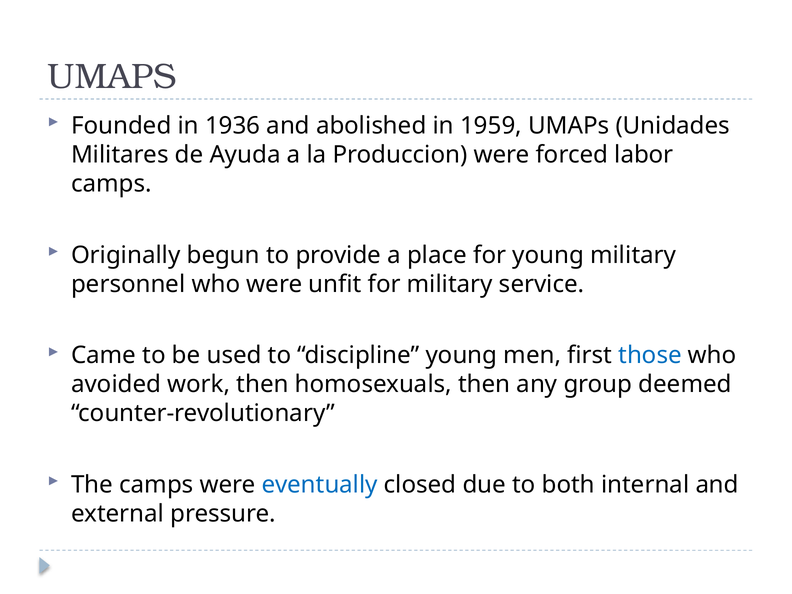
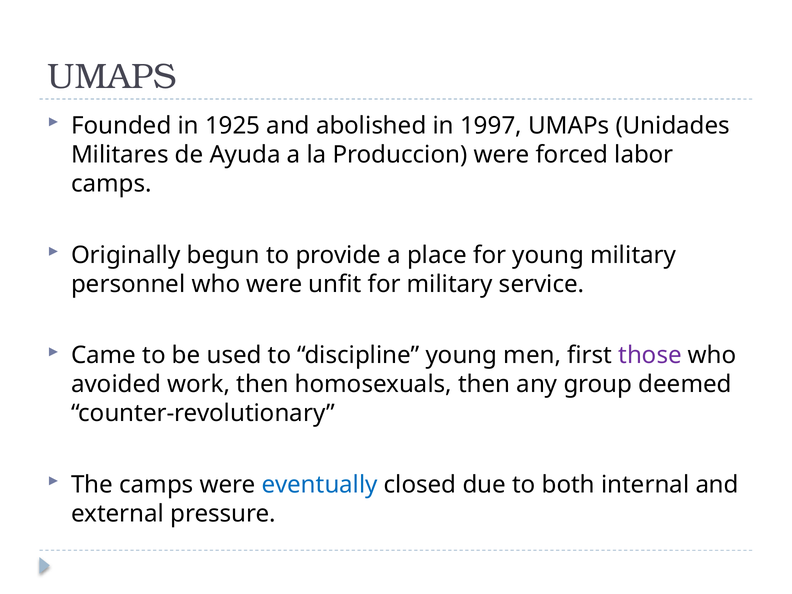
1936: 1936 -> 1925
1959: 1959 -> 1997
those colour: blue -> purple
